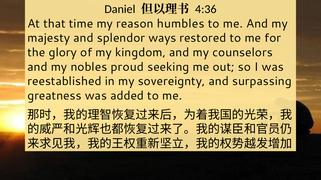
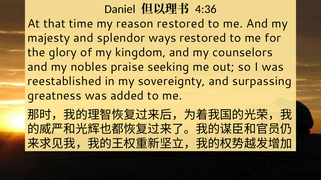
reason humbles: humbles -> restored
proud: proud -> praise
